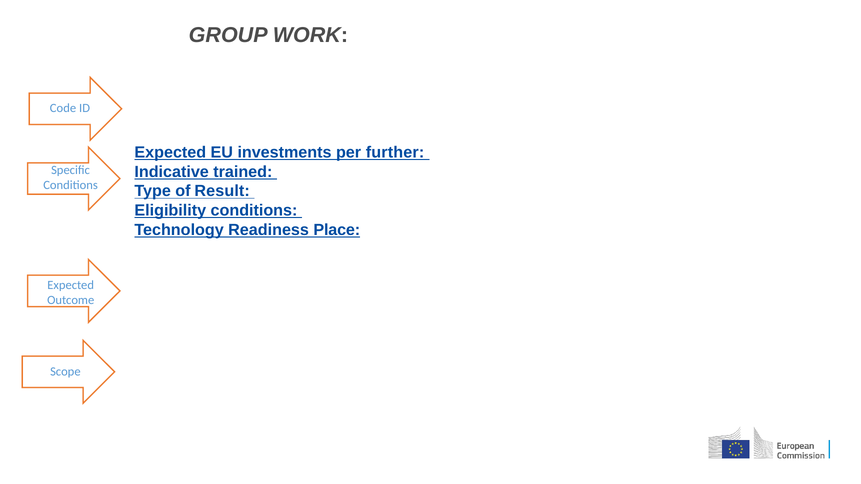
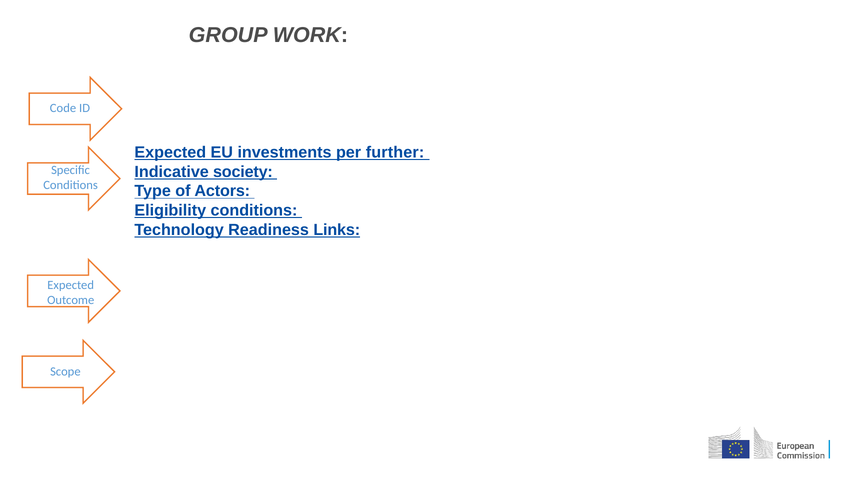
trained: trained -> society
Result: Result -> Actors
Place: Place -> Links
